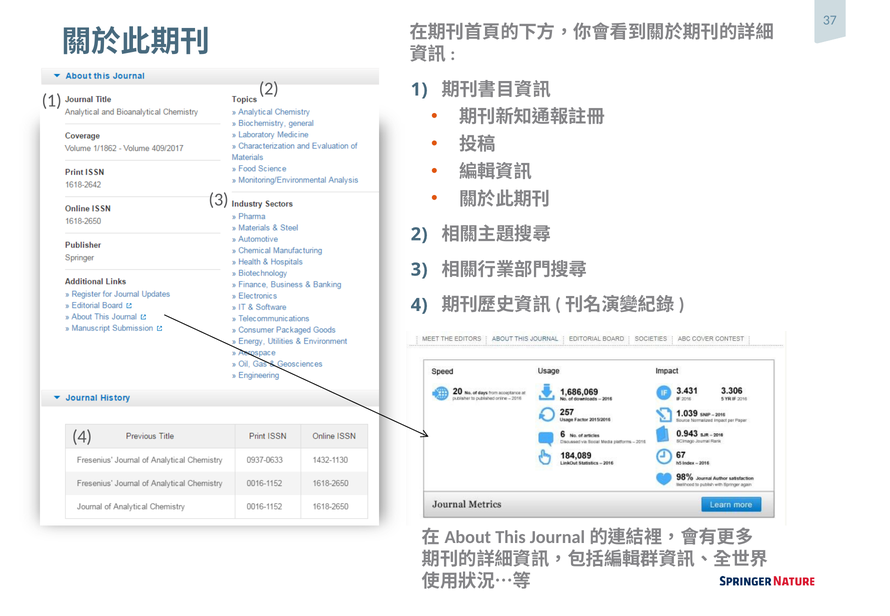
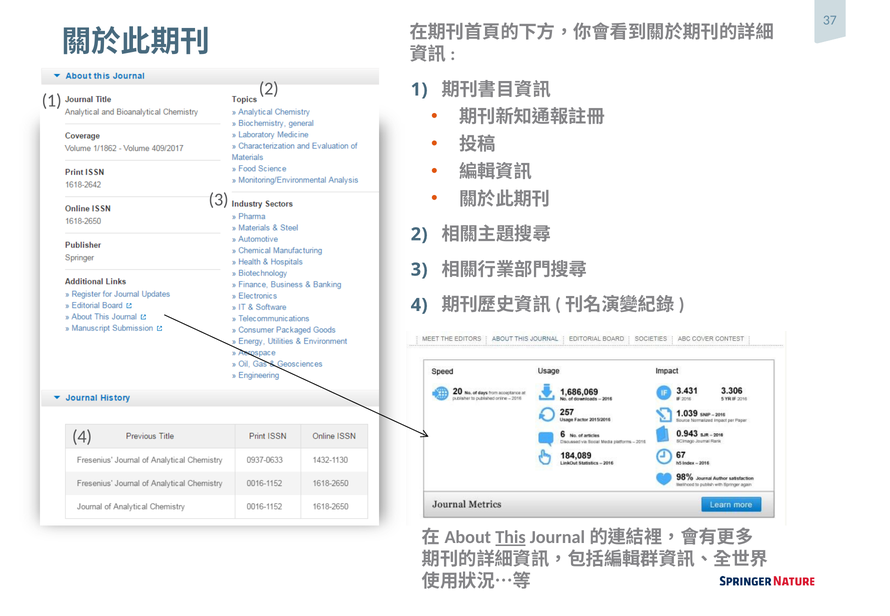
This underline: none -> present
